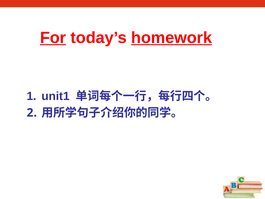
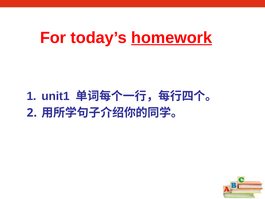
For underline: present -> none
